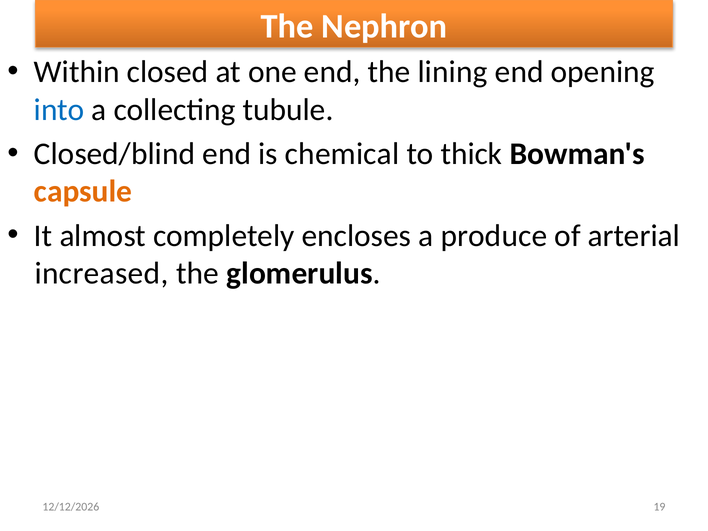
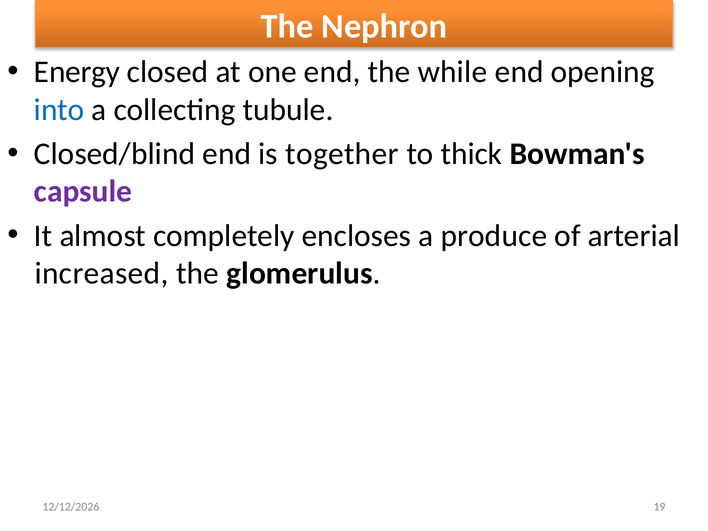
Within: Within -> Energy
lining: lining -> while
chemical: chemical -> together
capsule colour: orange -> purple
